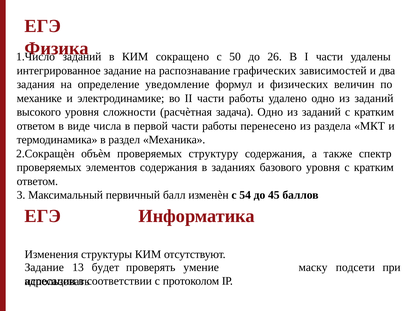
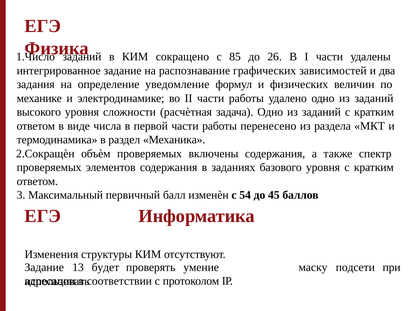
50: 50 -> 85
структуру: структуру -> включены
